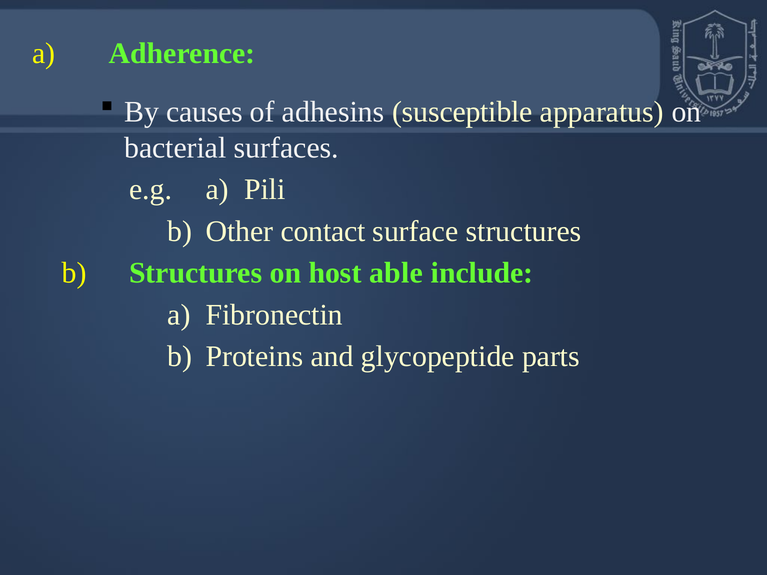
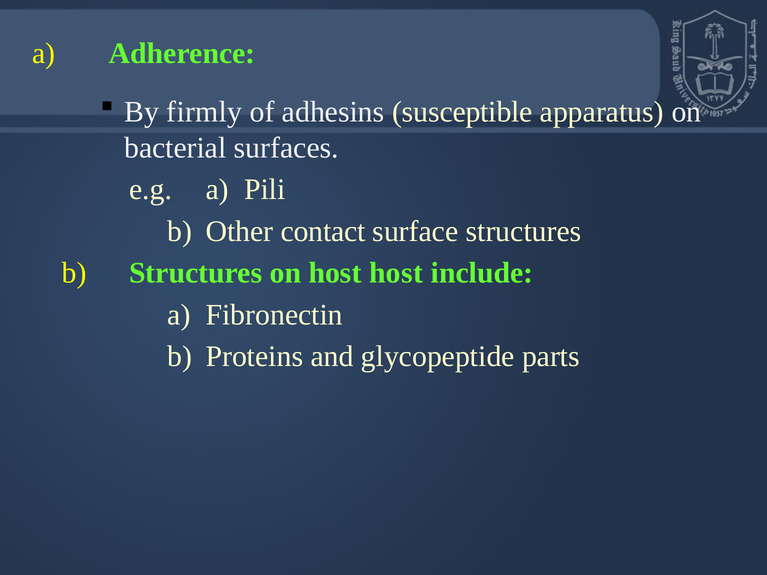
causes: causes -> firmly
host able: able -> host
